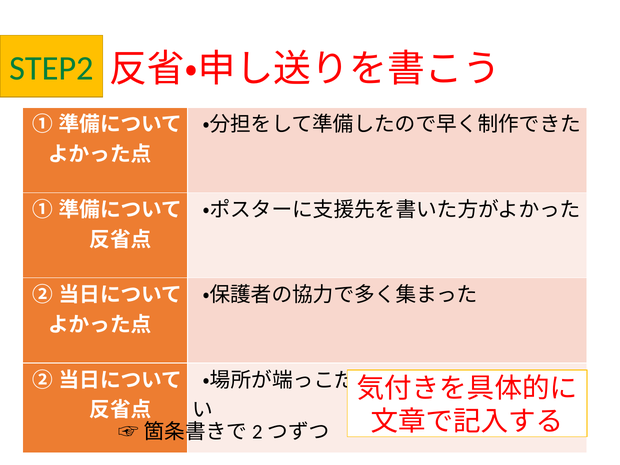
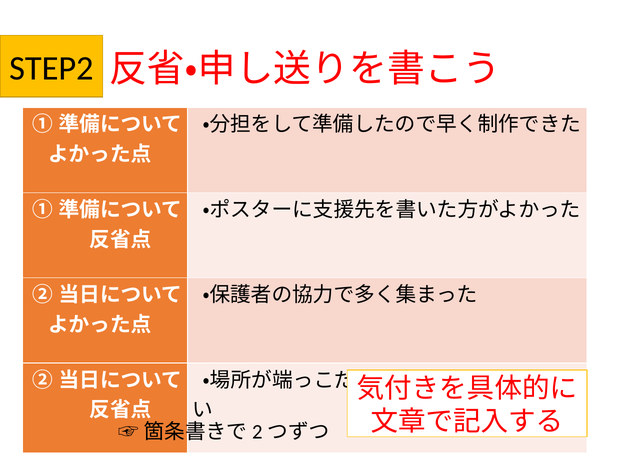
STEP2 colour: green -> black
